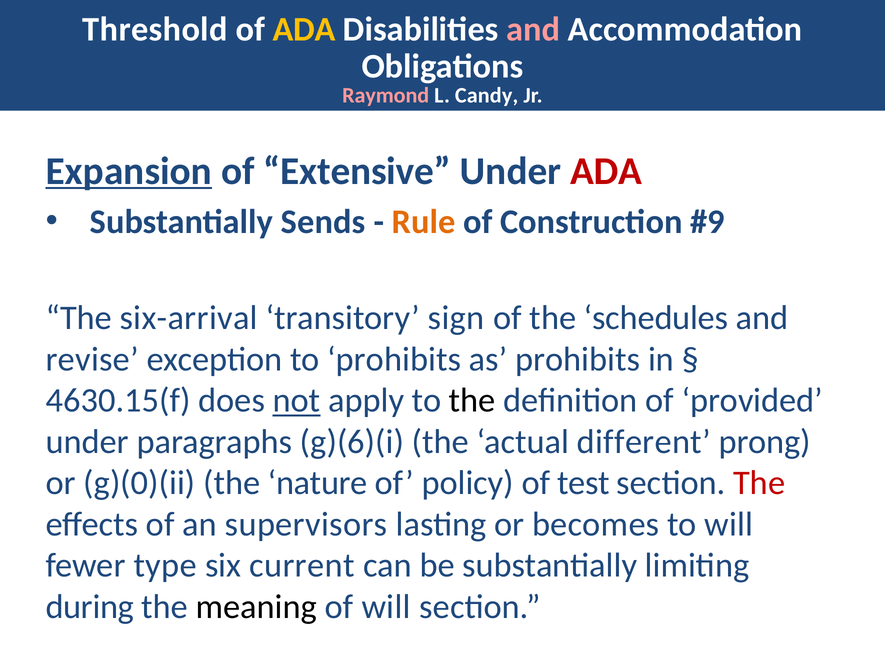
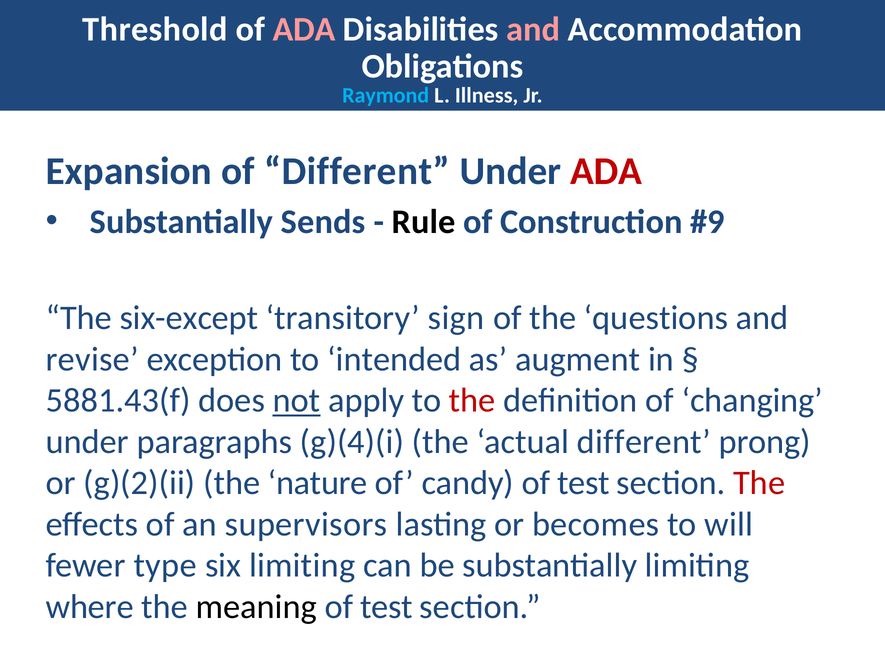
ADA at (304, 29) colour: yellow -> pink
Raymond colour: pink -> light blue
Candy: Candy -> Illness
Expansion underline: present -> none
of Extensive: Extensive -> Different
Rule colour: orange -> black
six-arrival: six-arrival -> six-except
schedules: schedules -> questions
to prohibits: prohibits -> intended
as prohibits: prohibits -> augment
4630.15(f: 4630.15(f -> 5881.43(f
the at (472, 400) colour: black -> red
provided: provided -> changing
g)(6)(i: g)(6)(i -> g)(4)(i
g)(0)(ii: g)(0)(ii -> g)(2)(ii
policy: policy -> candy
six current: current -> limiting
during: during -> where
will at (386, 606): will -> test
